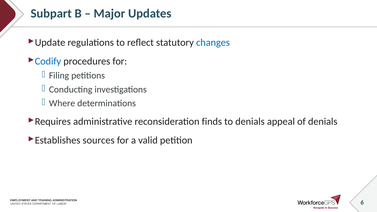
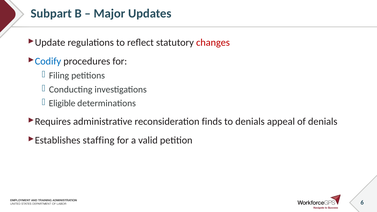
changes colour: blue -> red
Where: Where -> Eligible
sources: sources -> staffing
